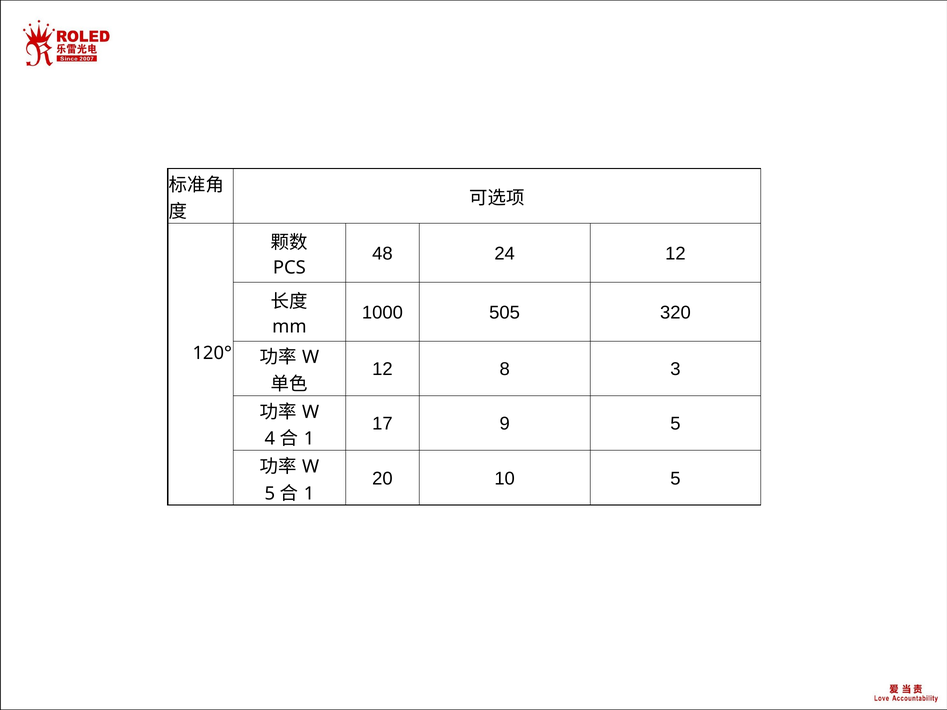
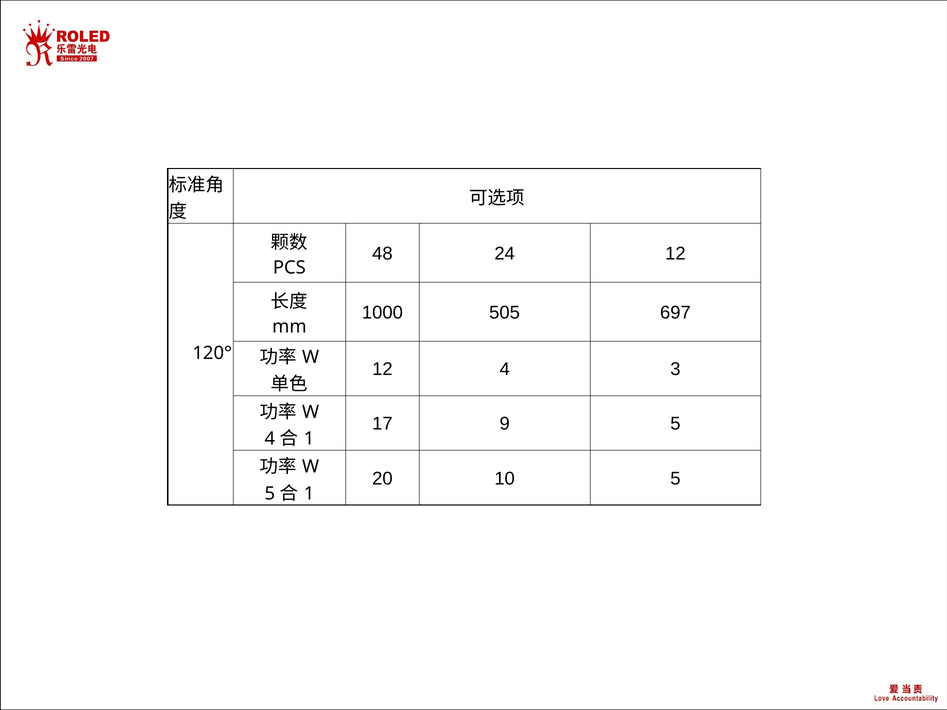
320: 320 -> 697
12 8: 8 -> 4
